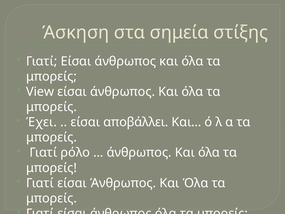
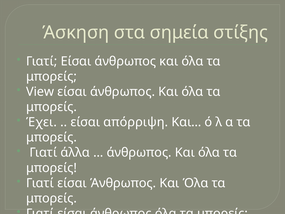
αποβάλλει: αποβάλλει -> απόρριψη
ρόλο: ρόλο -> άλλα
